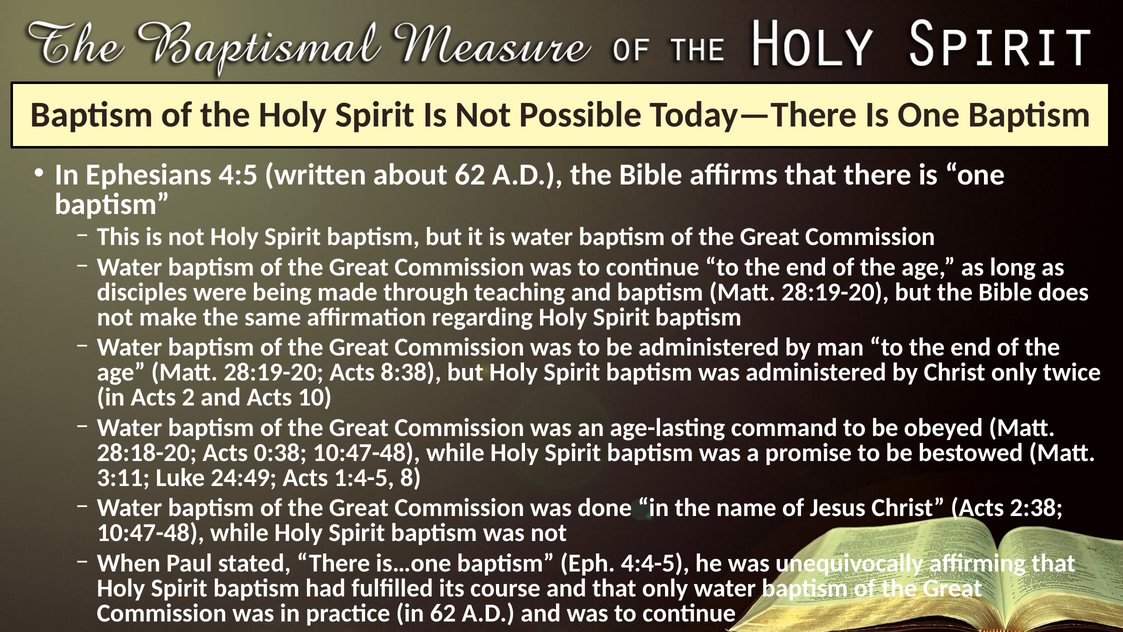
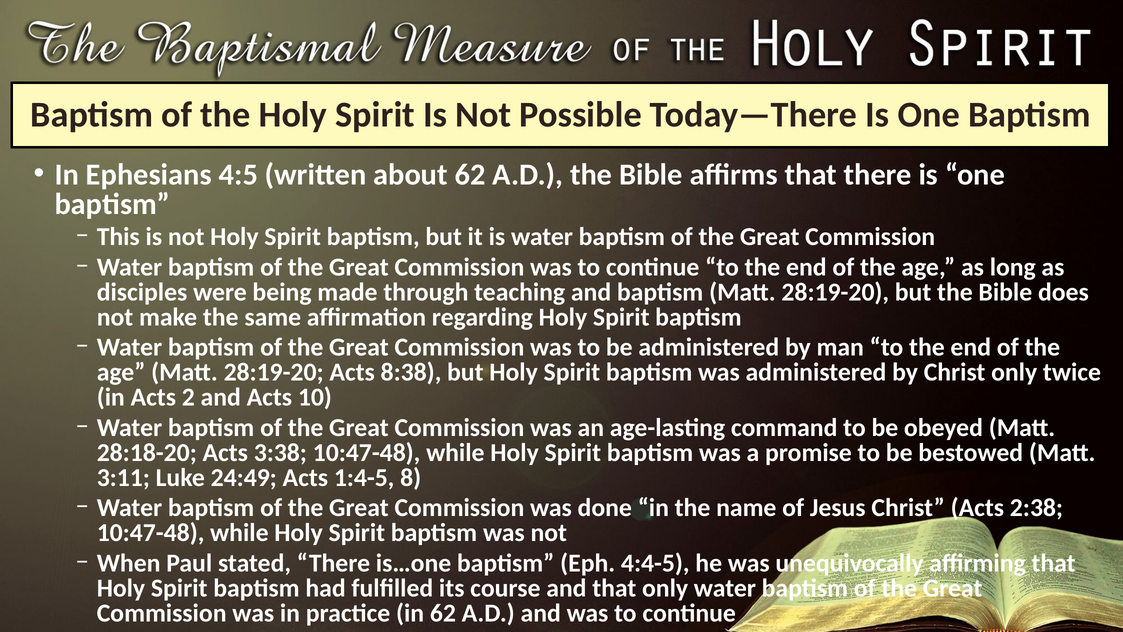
0:38: 0:38 -> 3:38
